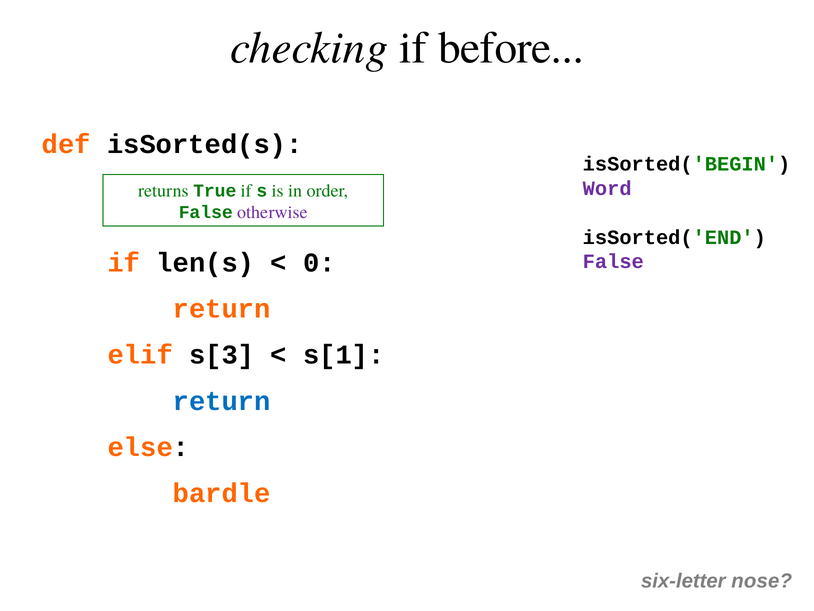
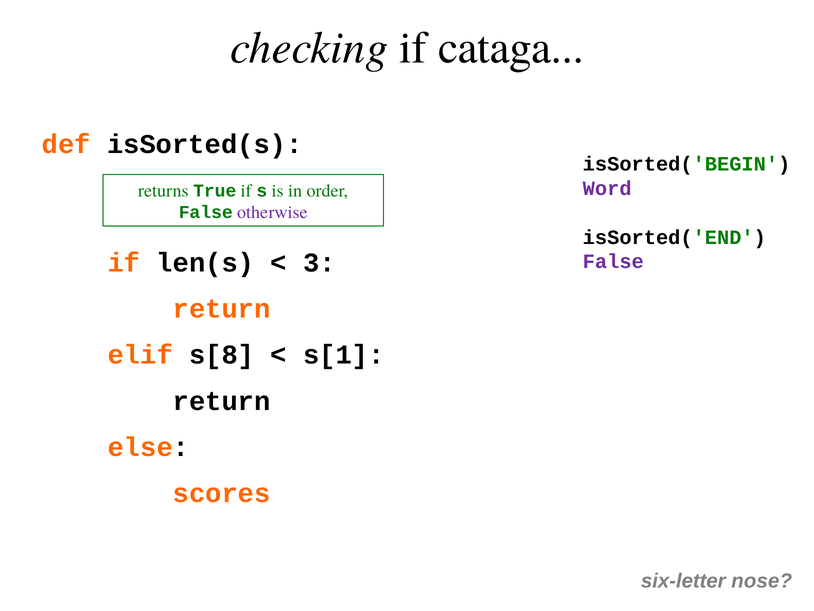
before: before -> cataga
0: 0 -> 3
s[3: s[3 -> s[8
return at (222, 401) colour: blue -> black
bardle: bardle -> scores
